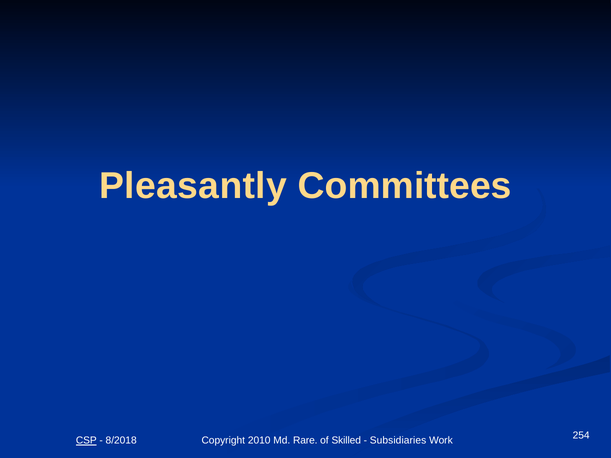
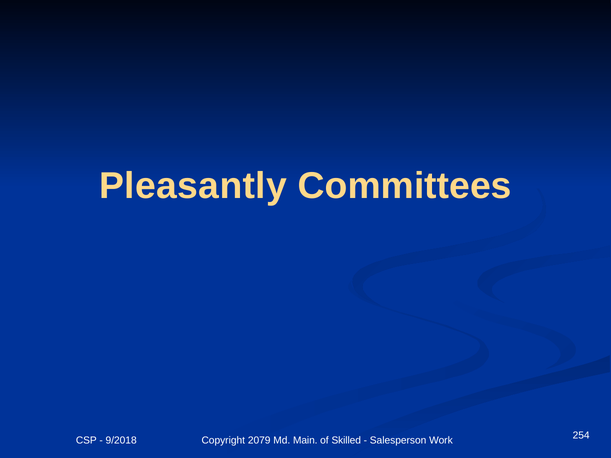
CSP underline: present -> none
8/2018: 8/2018 -> 9/2018
2010: 2010 -> 2079
Rare: Rare -> Main
Subsidiaries: Subsidiaries -> Salesperson
